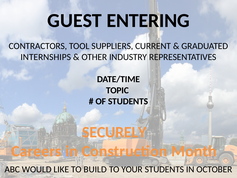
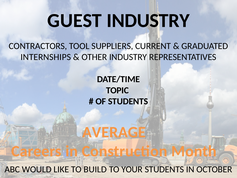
GUEST ENTERING: ENTERING -> INDUSTRY
SECURELY: SECURELY -> AVERAGE
